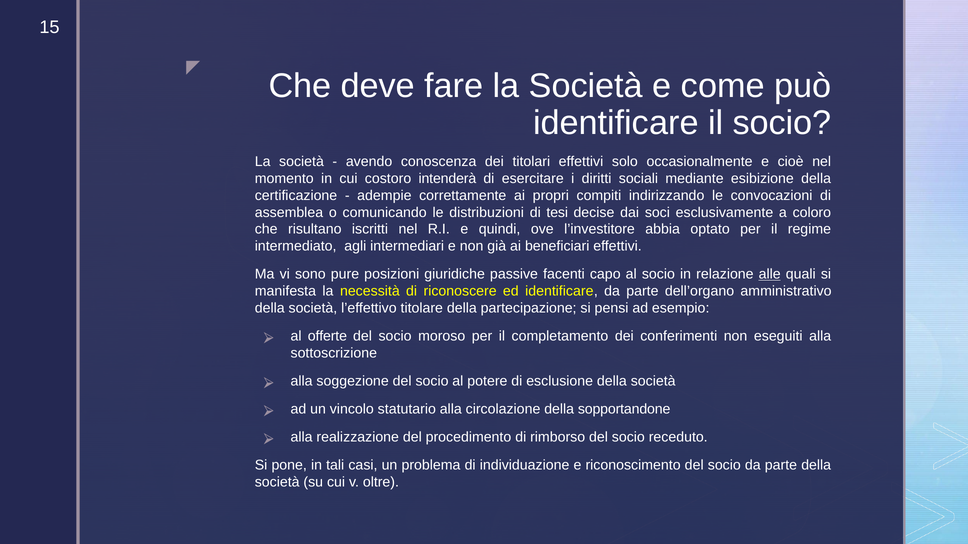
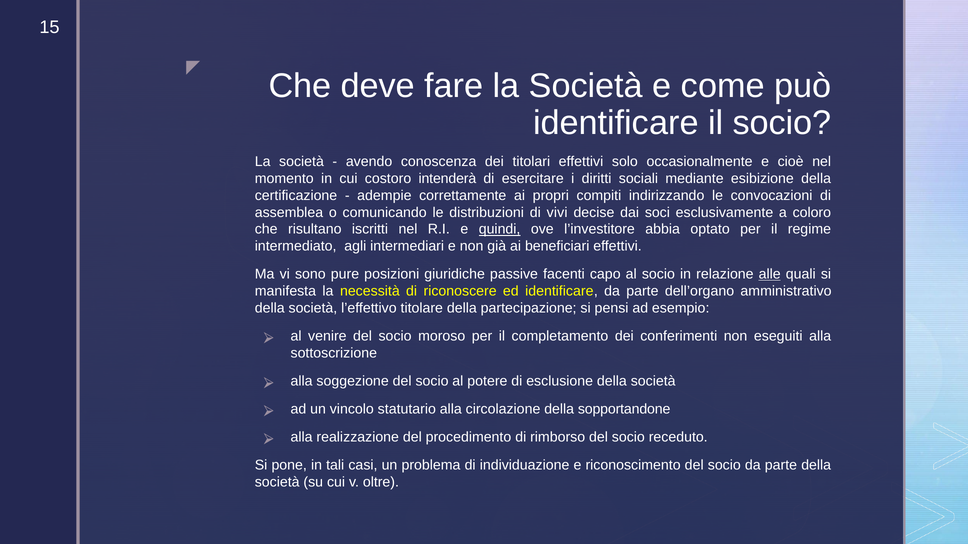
tesi: tesi -> vivi
quindi underline: none -> present
offerte: offerte -> venire
